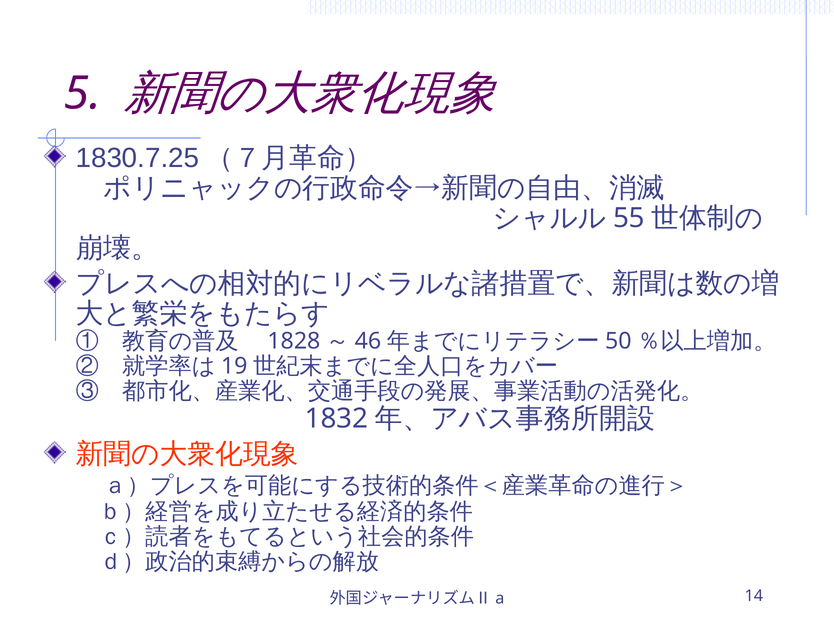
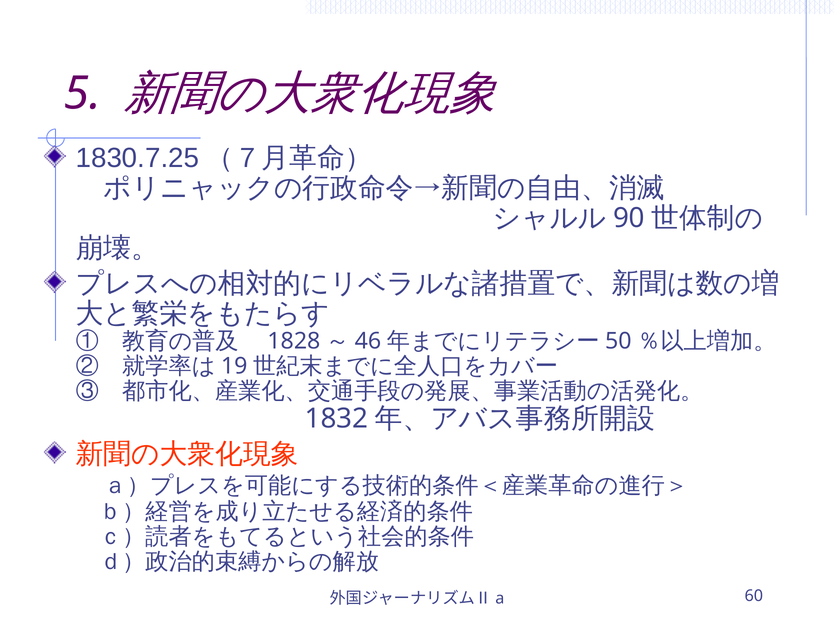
55: 55 -> 90
14: 14 -> 60
